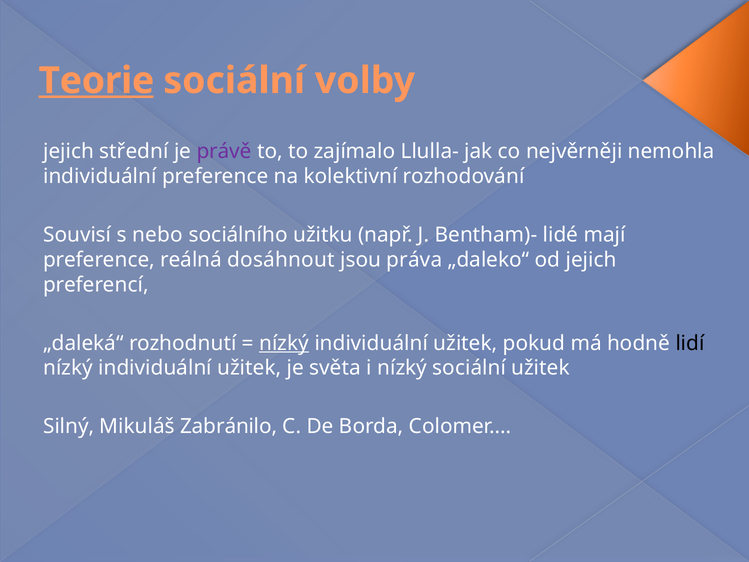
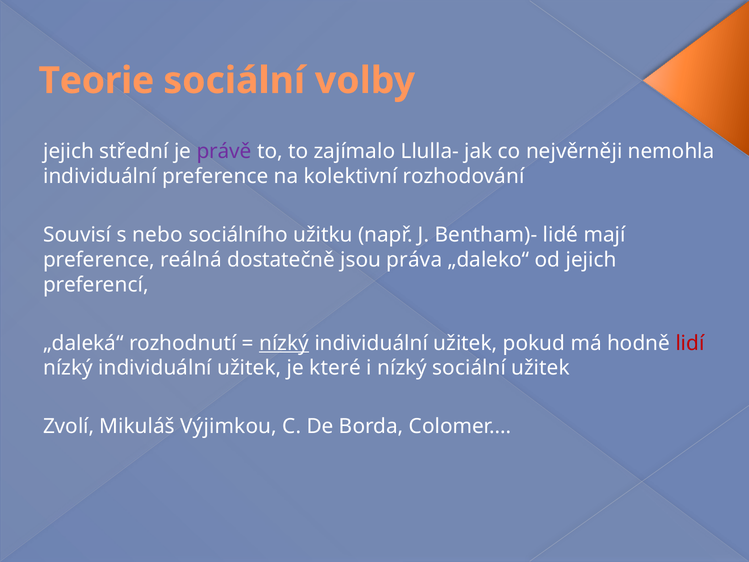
Teorie underline: present -> none
dosáhnout: dosáhnout -> dostatečně
lidí colour: black -> red
světa: světa -> které
Silný: Silný -> Zvolí
Zabránilo: Zabránilo -> Výjimkou
